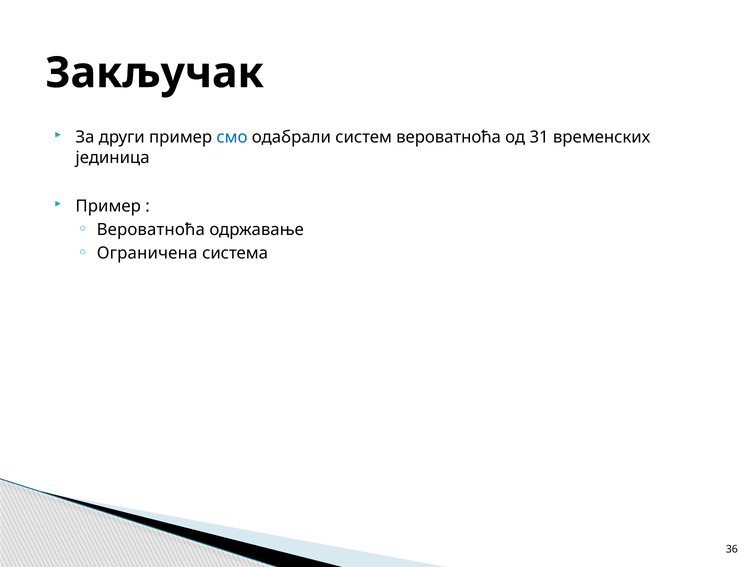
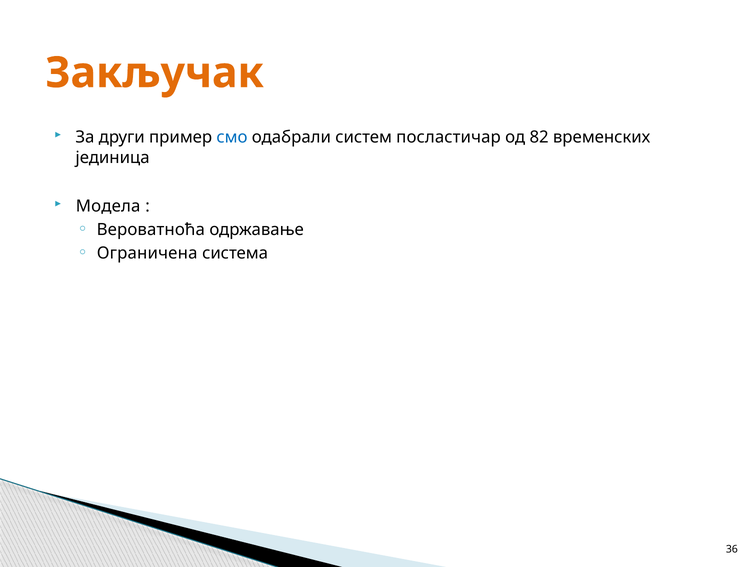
Закључак colour: black -> orange
систем вероватноћа: вероватноћа -> посластичар
31: 31 -> 82
Пример at (108, 206): Пример -> Модела
